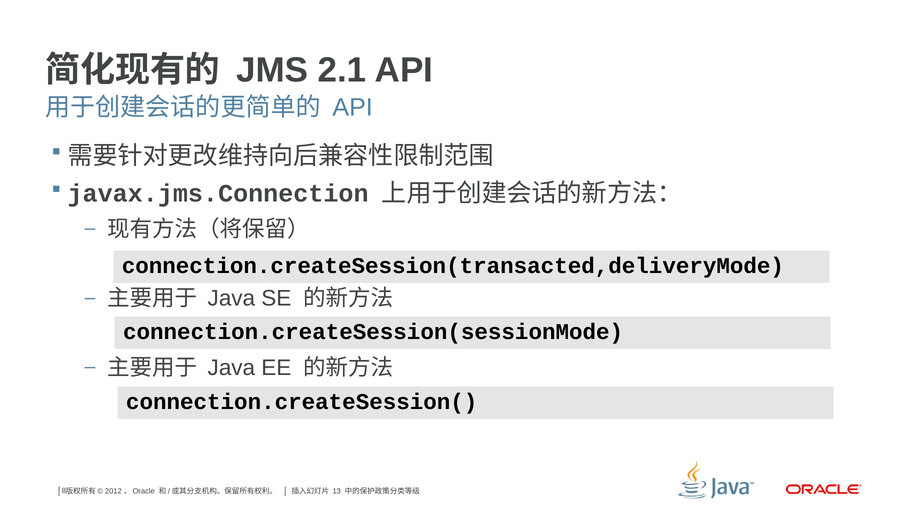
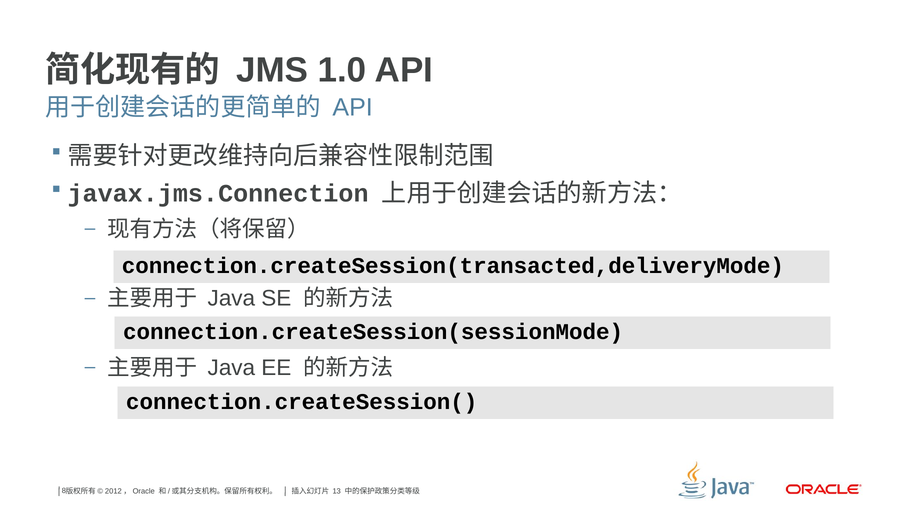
2.1: 2.1 -> 1.0
